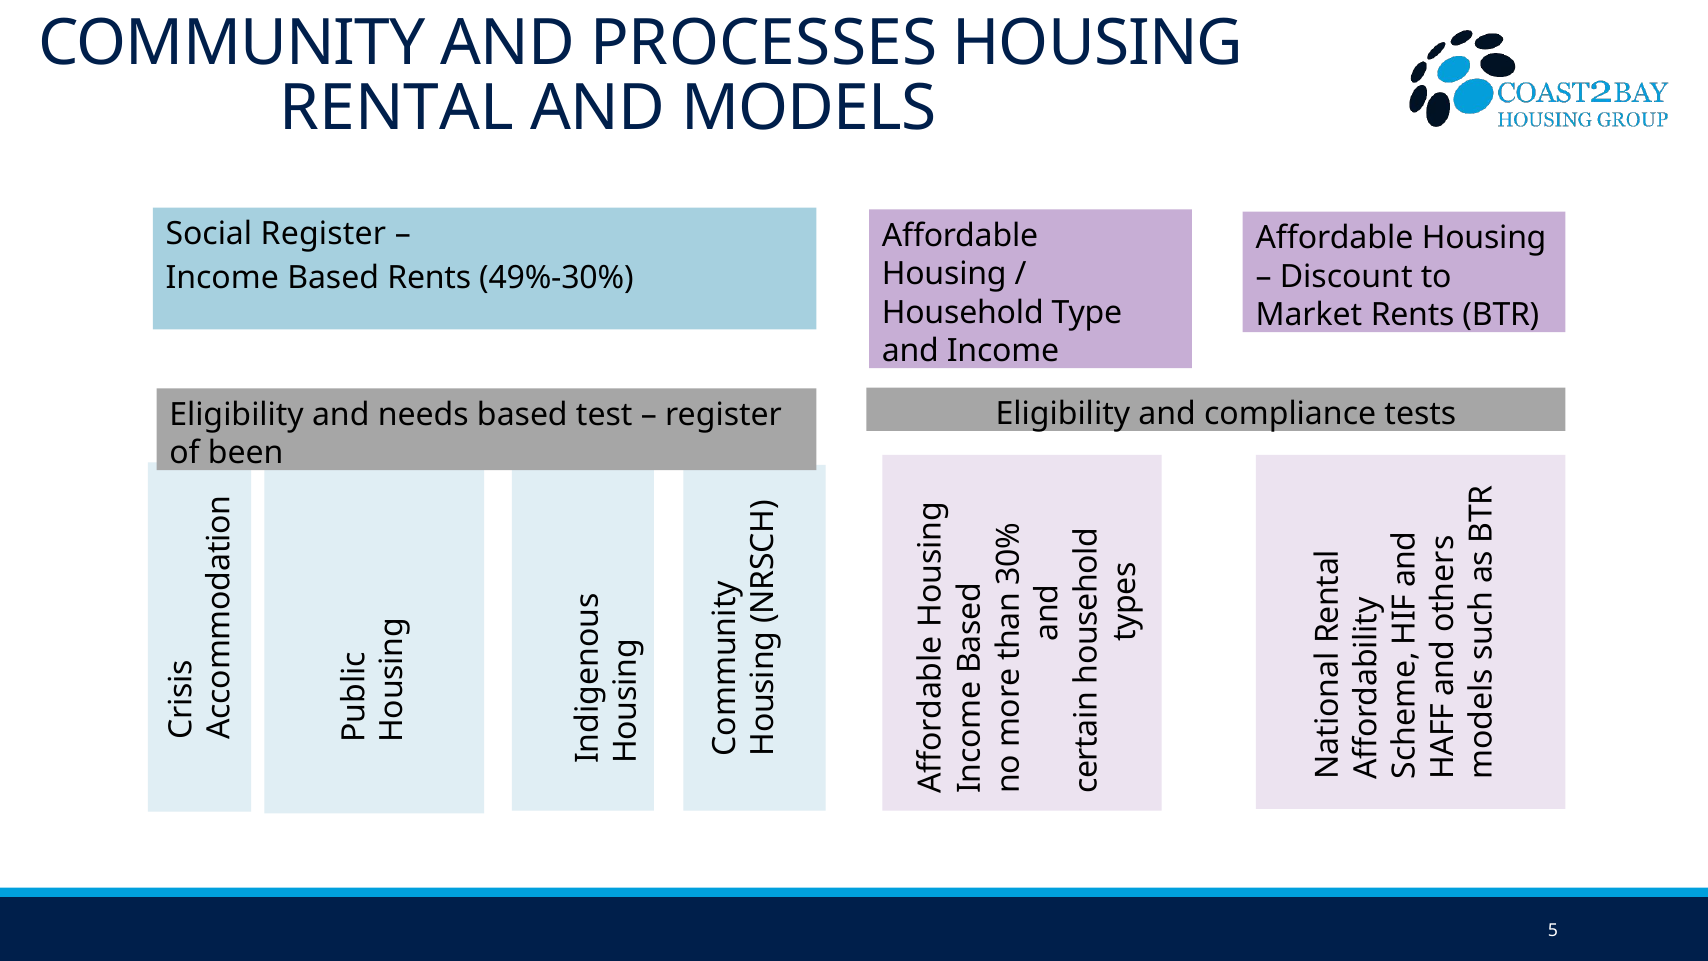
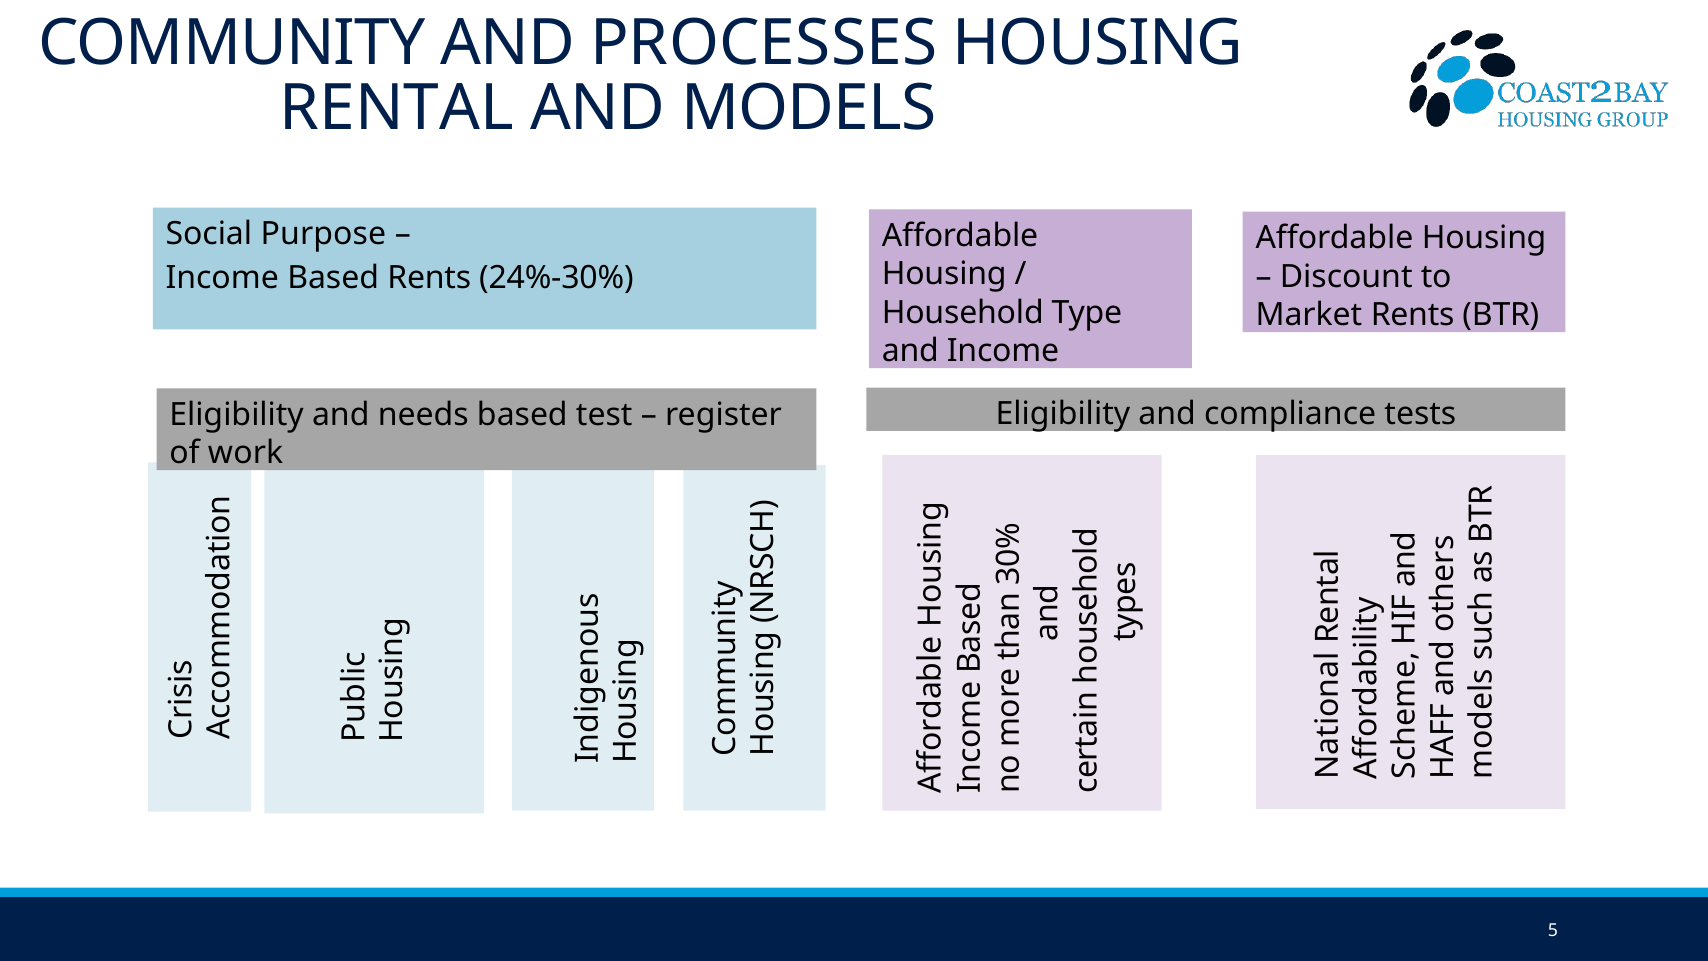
Social Register: Register -> Purpose
49%-30%: 49%-30% -> 24%-30%
been: been -> work
